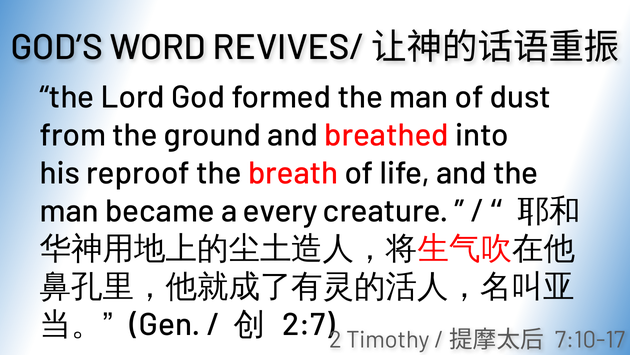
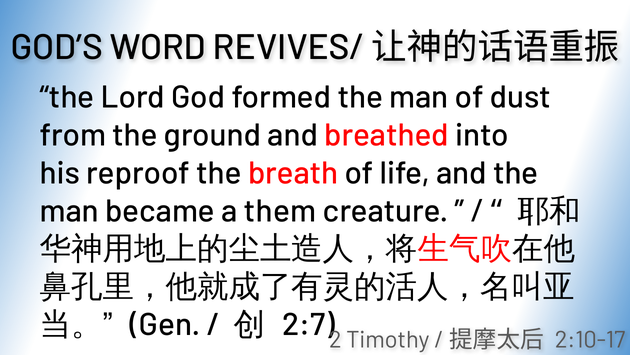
every: every -> them
7:10-17: 7:10-17 -> 2:10-17
